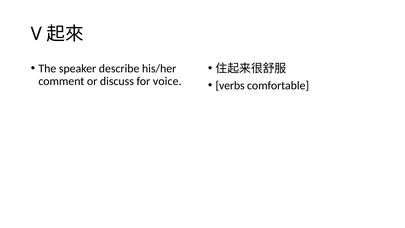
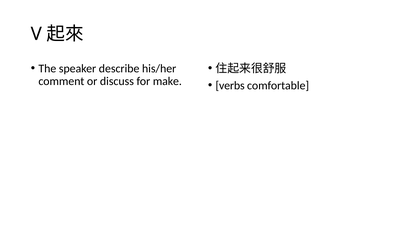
voice: voice -> make
